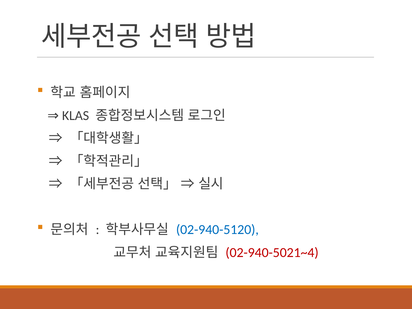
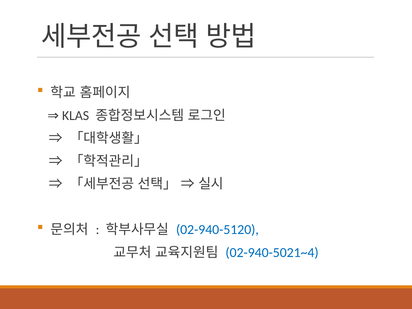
02-940-5021~4 colour: red -> blue
